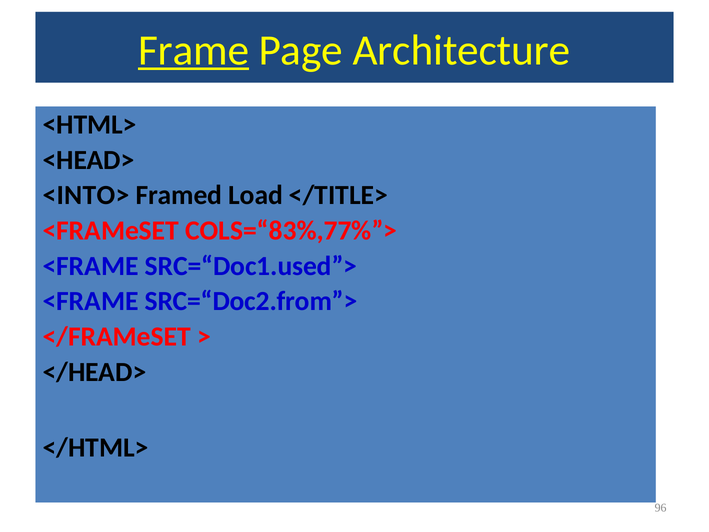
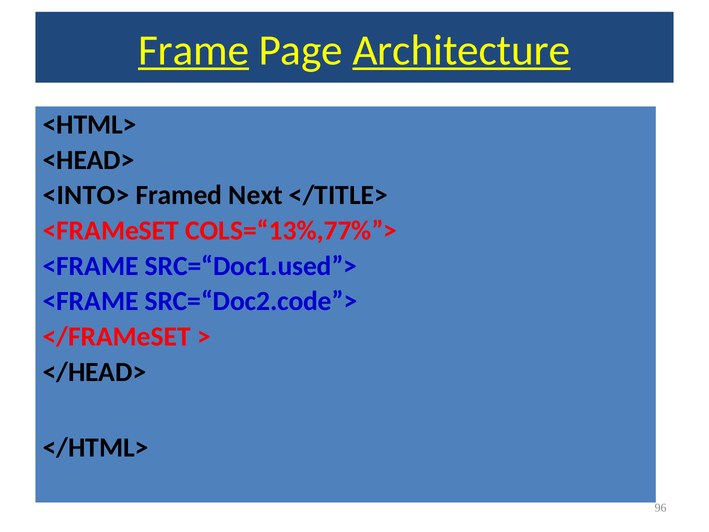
Architecture underline: none -> present
Load: Load -> Next
COLS=“83%,77%”>: COLS=“83%,77%”> -> COLS=“13%,77%”>
SRC=“Doc2.from”>: SRC=“Doc2.from”> -> SRC=“Doc2.code”>
